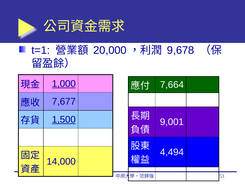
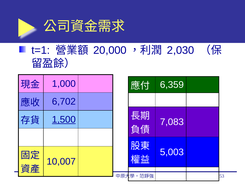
9,678: 9,678 -> 2,030
1,000 underline: present -> none
7,664: 7,664 -> 6,359
7,677: 7,677 -> 6,702
9,001: 9,001 -> 7,083
4,494: 4,494 -> 5,003
14,000: 14,000 -> 10,007
